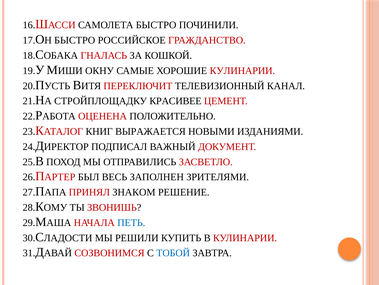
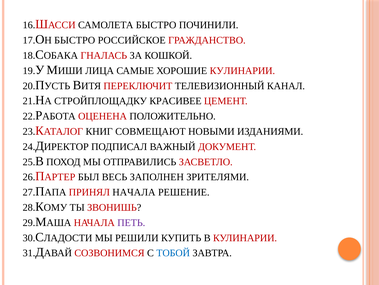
ОКНУ: ОКНУ -> ЛИЦА
ВЫРАЖАЕТСЯ: ВЫРАЖАЕТСЯ -> СОВМЕЩАЮТ
ПРИНЯЛ ЗНАКОМ: ЗНАКОМ -> НАЧАЛА
ПЕТЬ colour: blue -> purple
